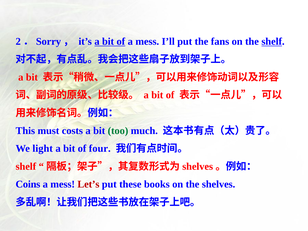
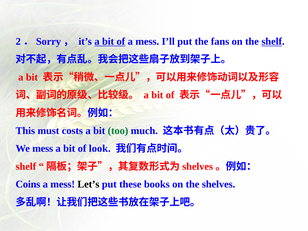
We light: light -> mess
four: four -> look
Let’s colour: red -> black
